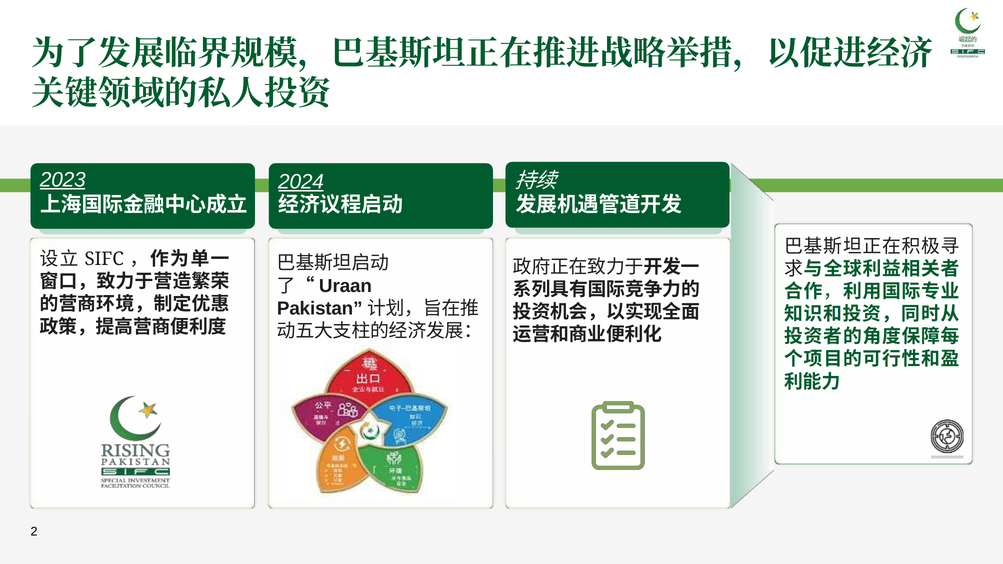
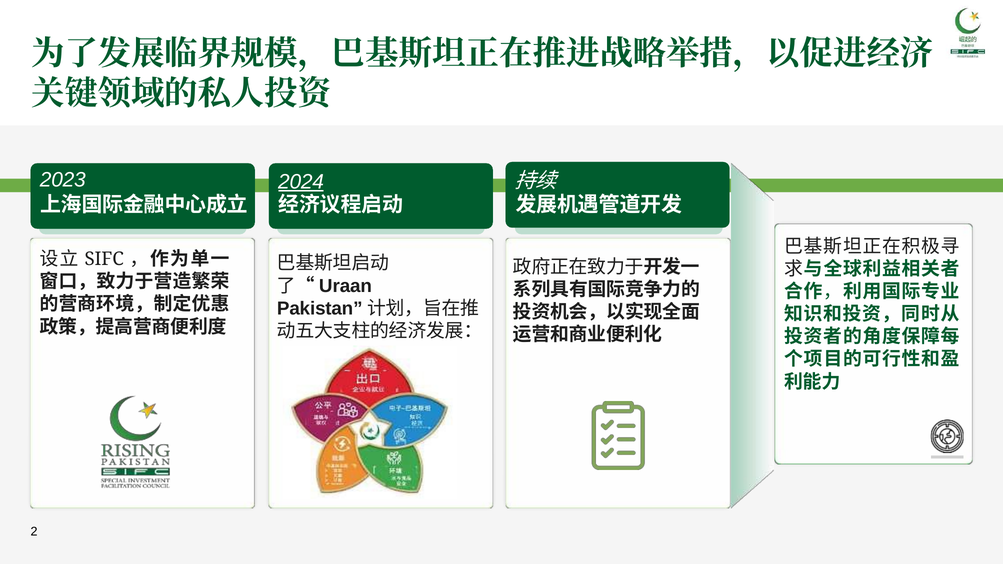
2023 underline: present -> none
